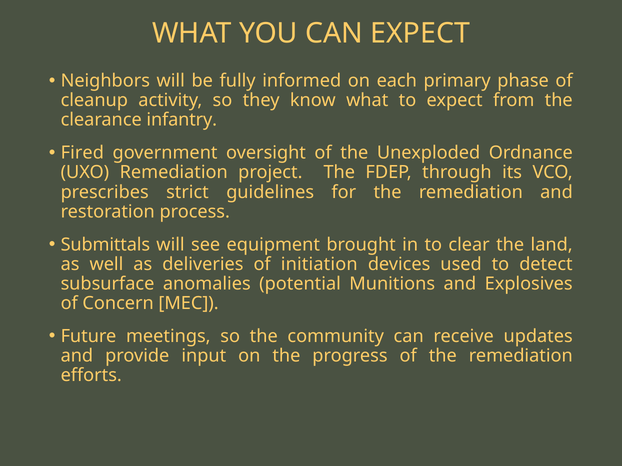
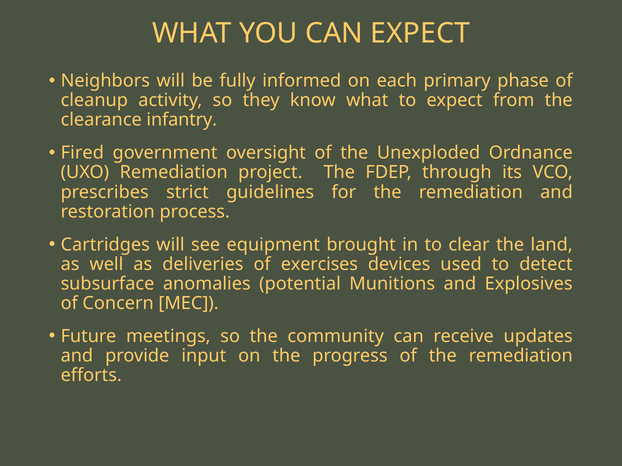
Submittals: Submittals -> Cartridges
initiation: initiation -> exercises
